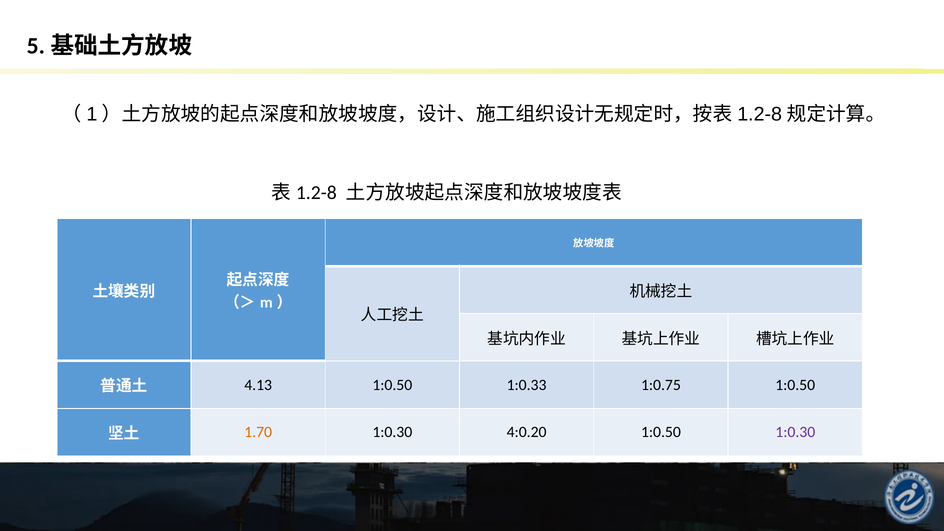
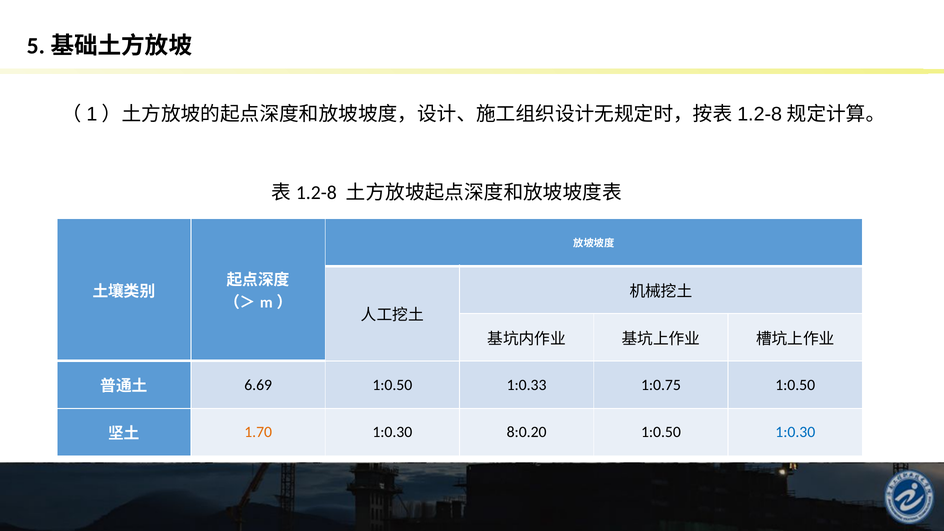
4.13: 4.13 -> 6.69
4:0.20: 4:0.20 -> 8:0.20
1:0.30 at (795, 432) colour: purple -> blue
